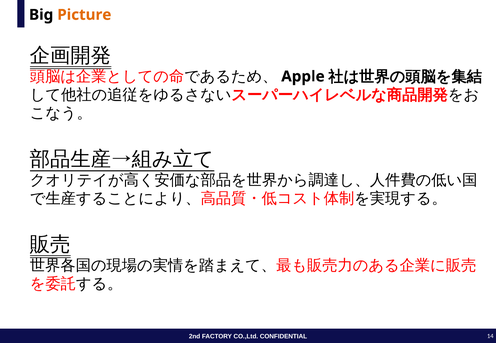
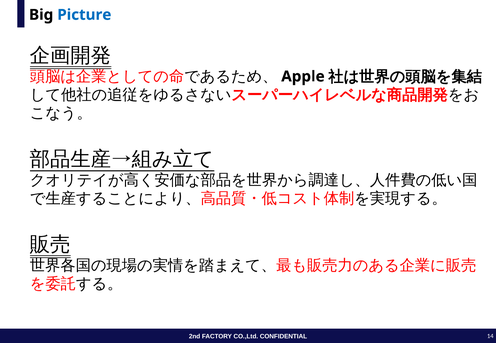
Picture colour: orange -> blue
